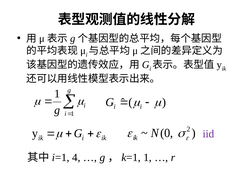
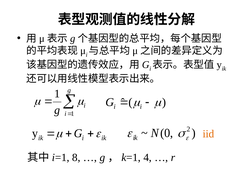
iid colour: purple -> orange
4: 4 -> 8
1 at (148, 158): 1 -> 4
